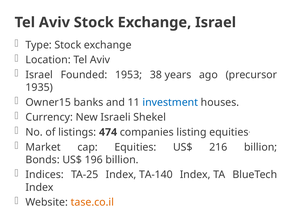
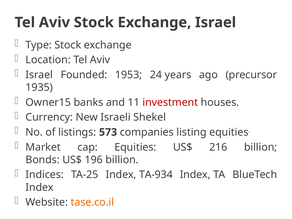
38: 38 -> 24
investment colour: blue -> red
474: 474 -> 573
TA-140: TA-140 -> TA-934
